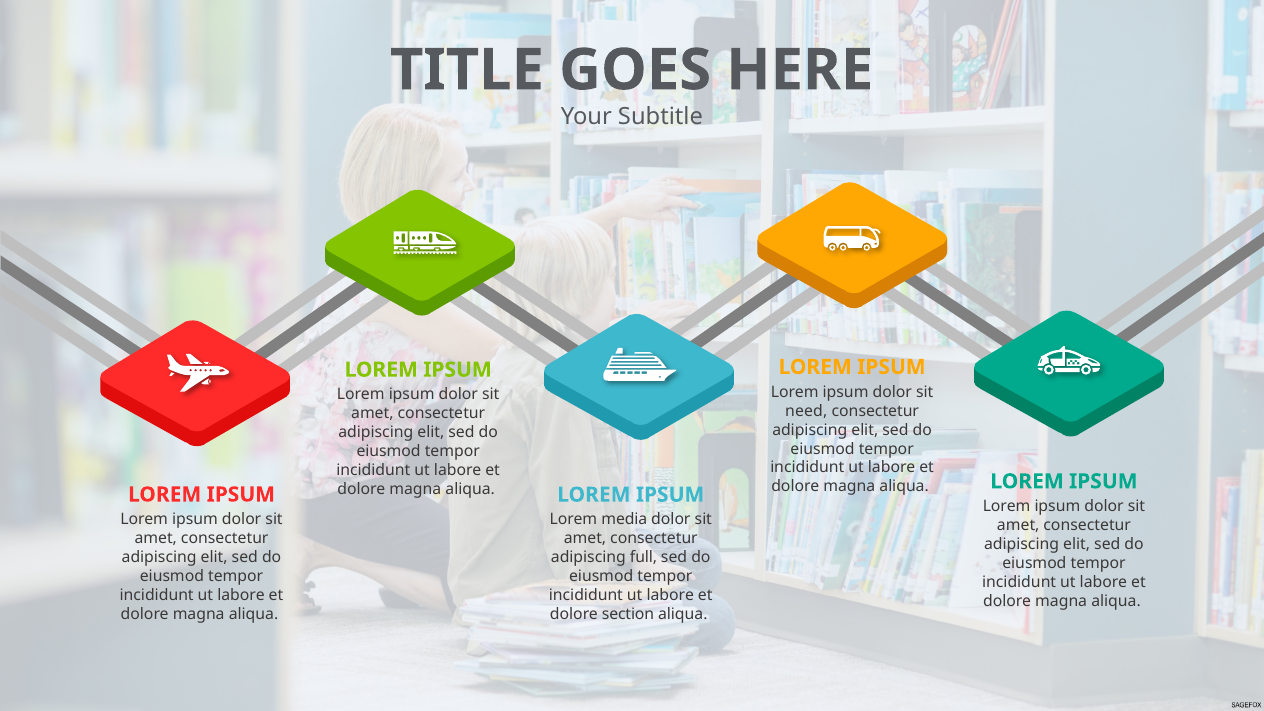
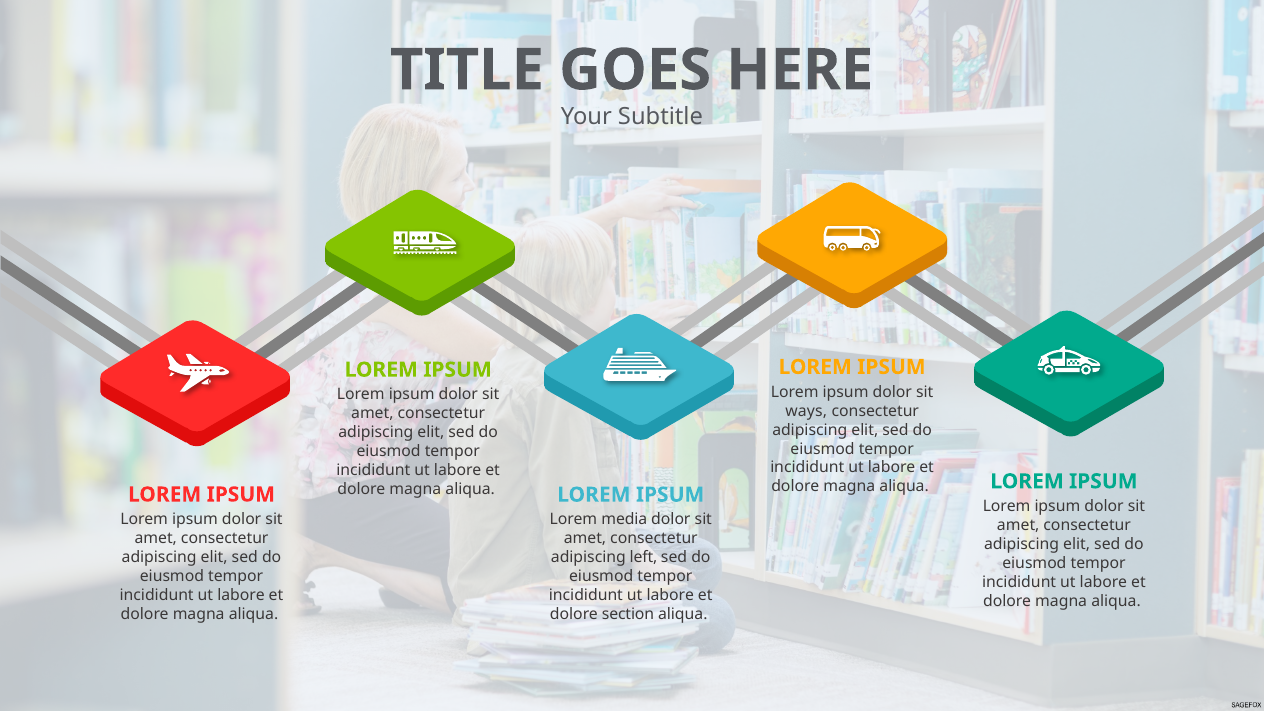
need: need -> ways
full: full -> left
